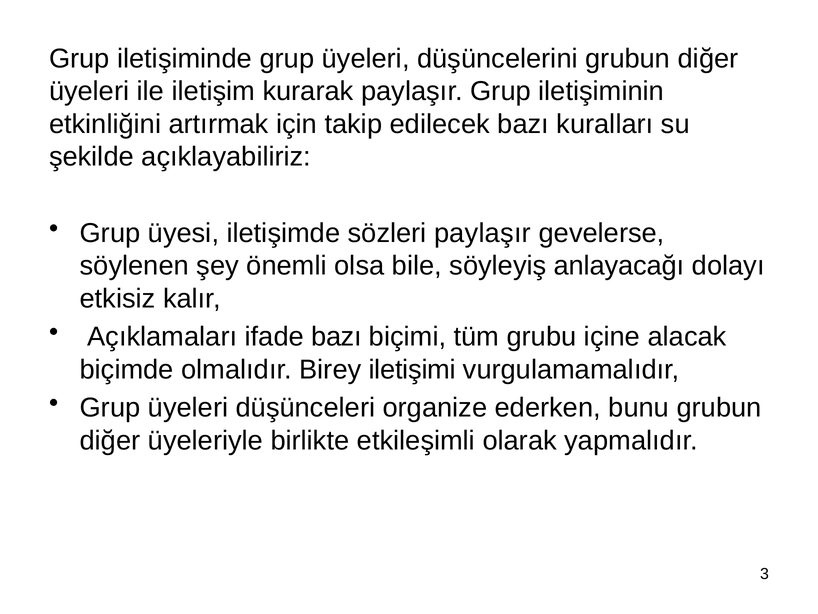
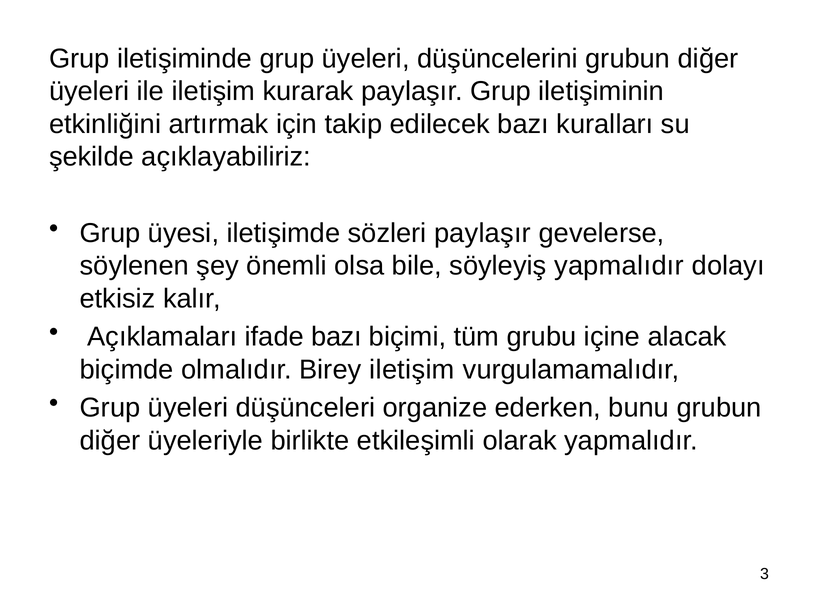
söyleyiş anlayacağı: anlayacağı -> yapmalıdır
Birey iletişimi: iletişimi -> iletişim
